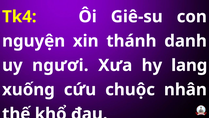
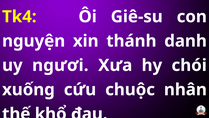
lang: lang -> chói
